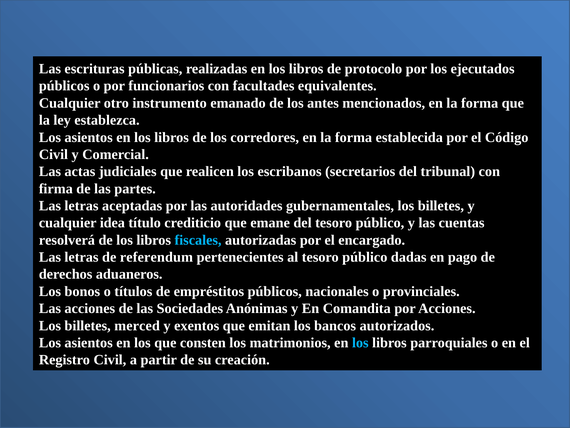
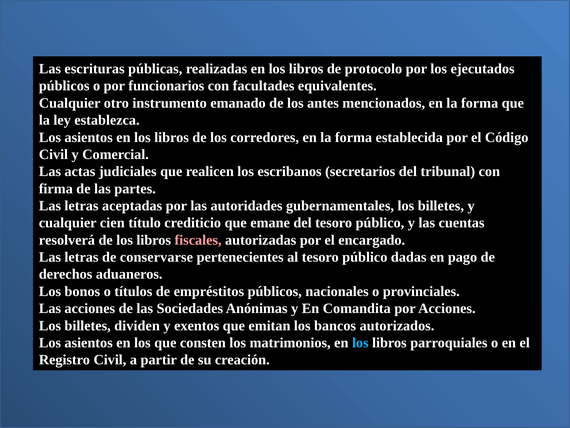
idea: idea -> cien
fiscales colour: light blue -> pink
referendum: referendum -> conservarse
merced: merced -> dividen
